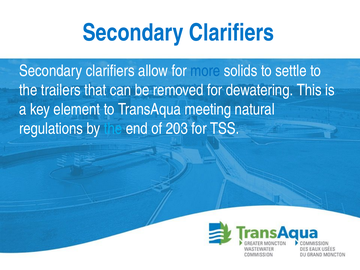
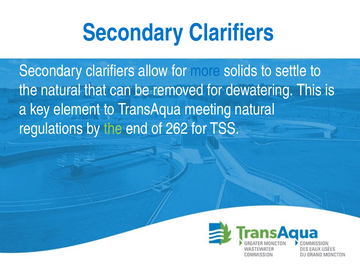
the trailers: trailers -> natural
the at (113, 129) colour: light blue -> light green
203: 203 -> 262
